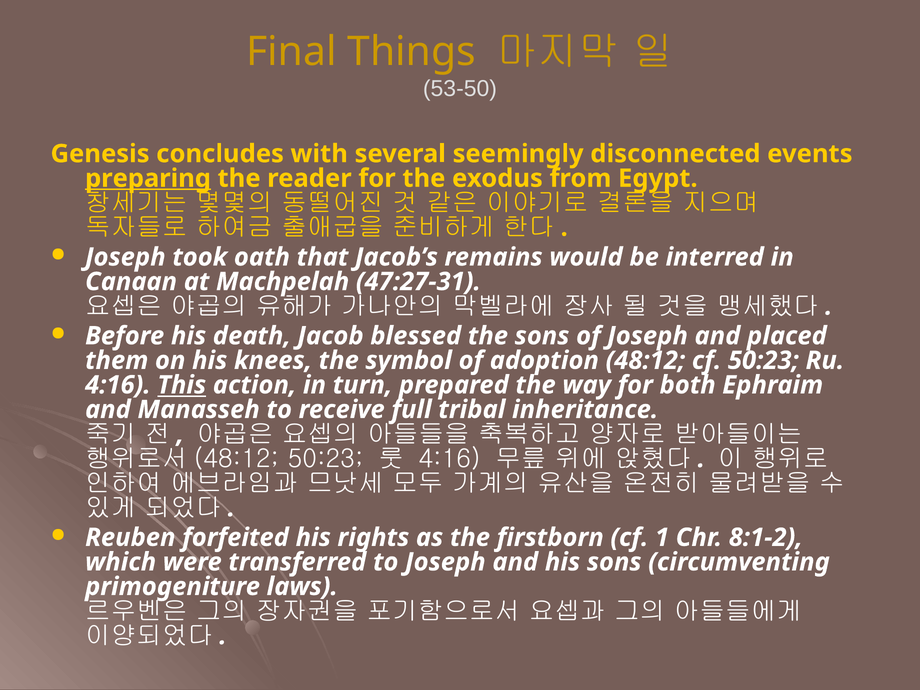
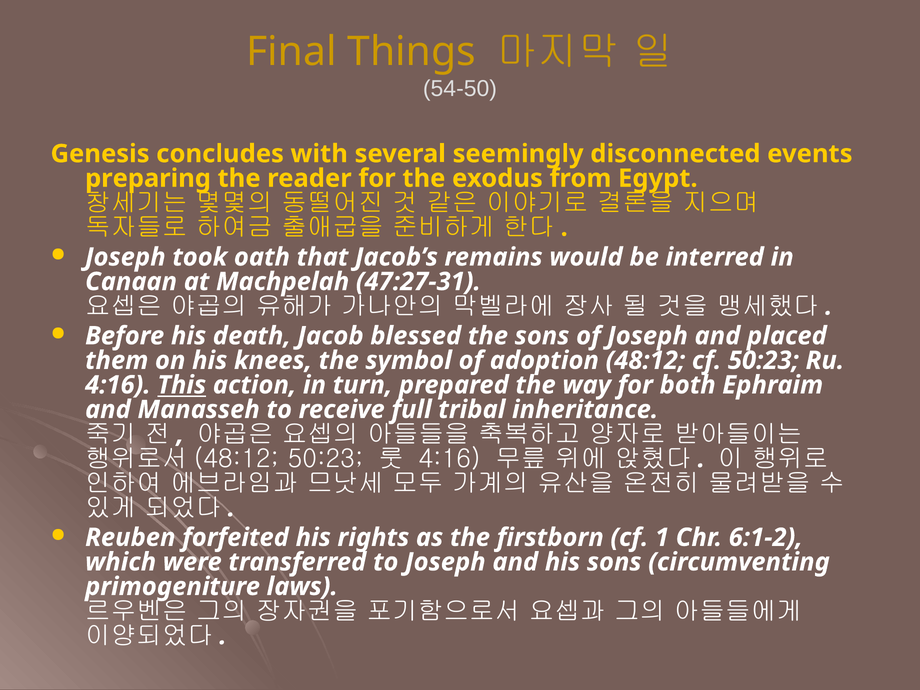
53-50: 53-50 -> 54-50
preparing underline: present -> none
8:1-2: 8:1-2 -> 6:1-2
